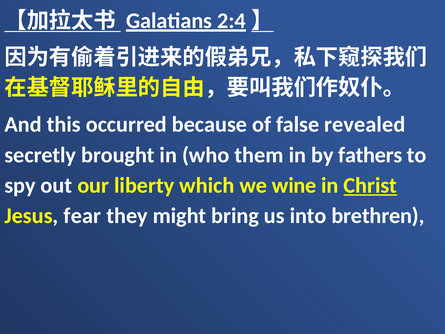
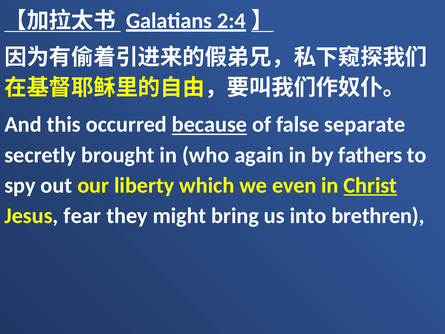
because underline: none -> present
revealed: revealed -> separate
them: them -> again
wine: wine -> even
